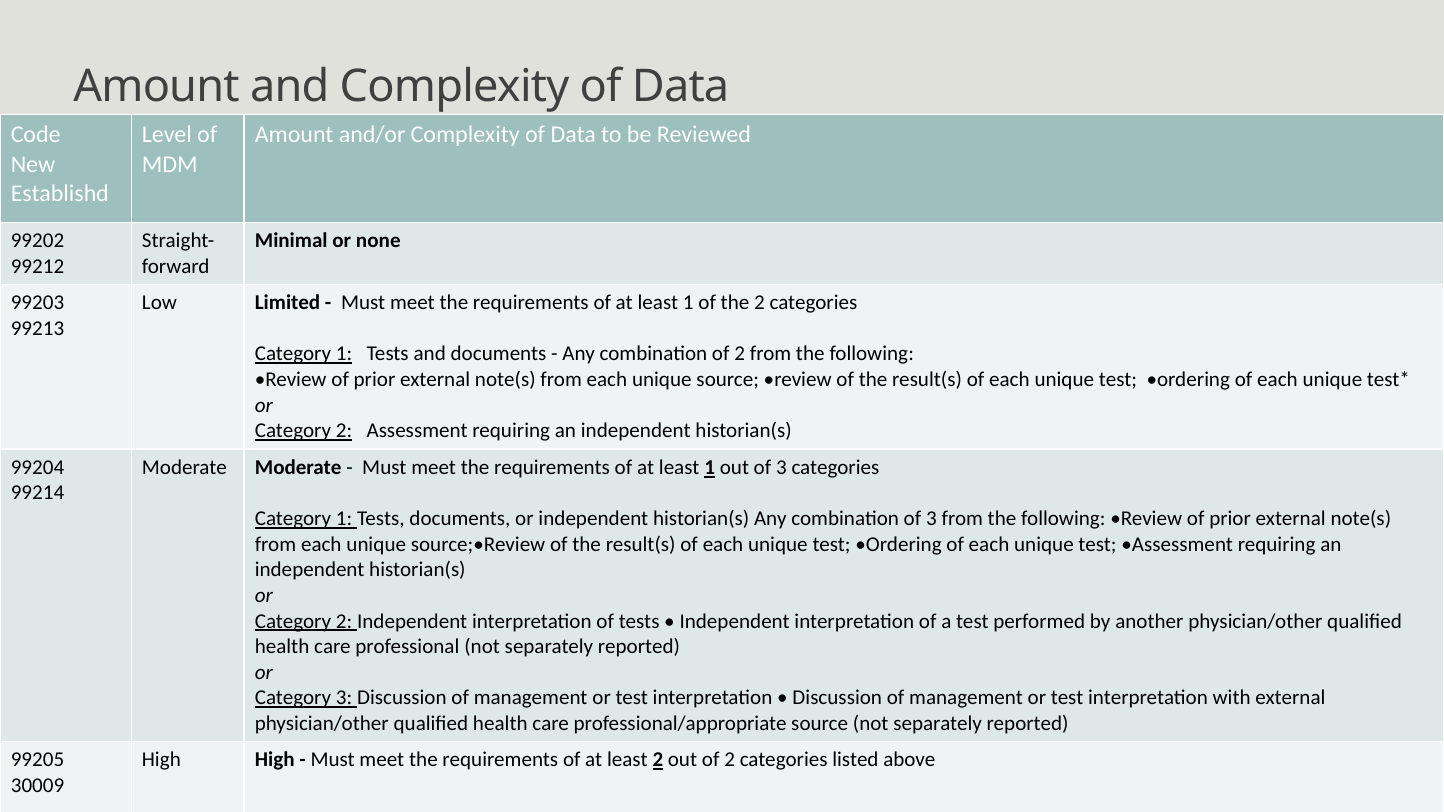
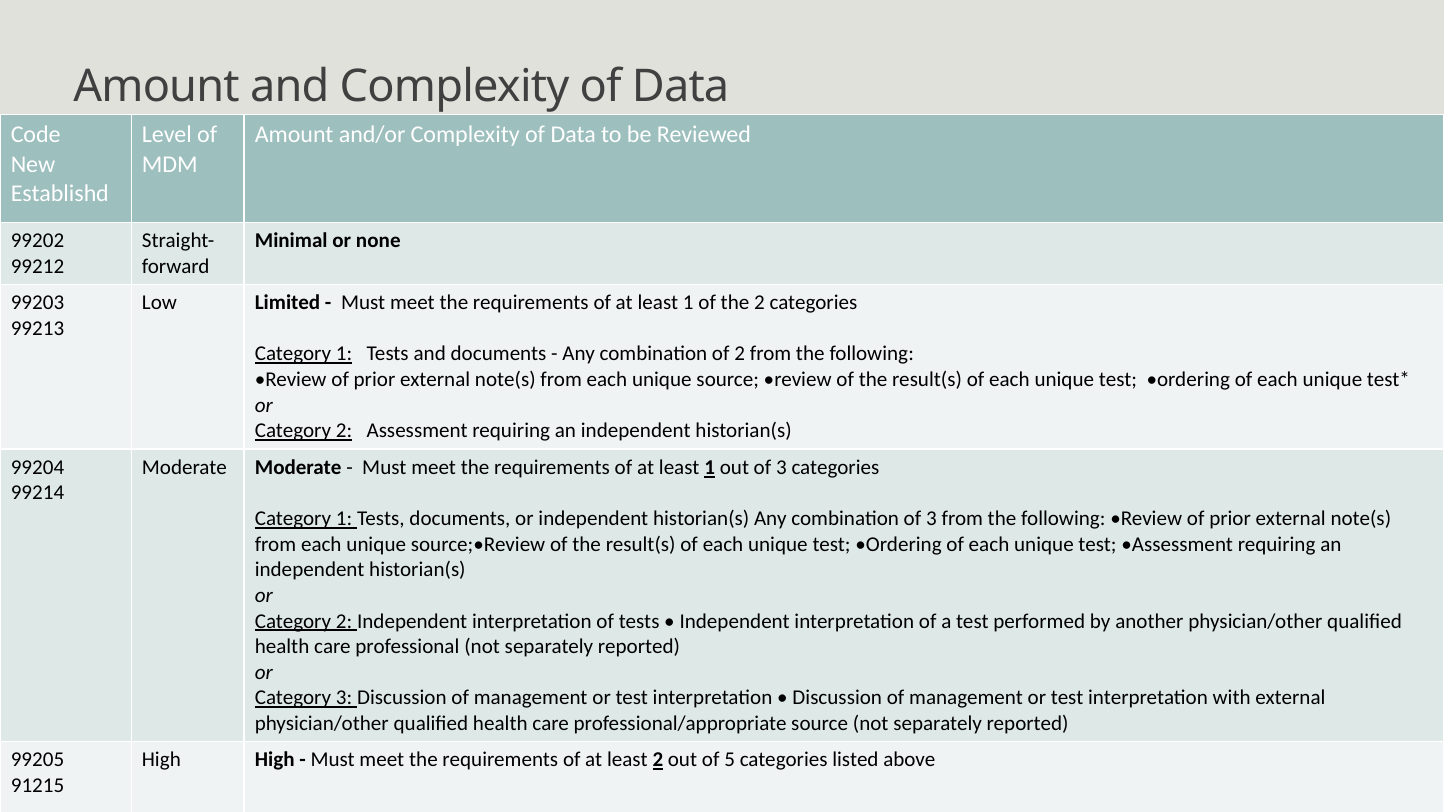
out of 2: 2 -> 5
30009: 30009 -> 91215
